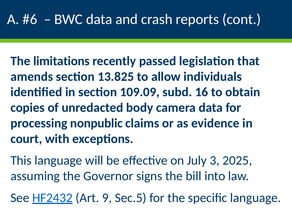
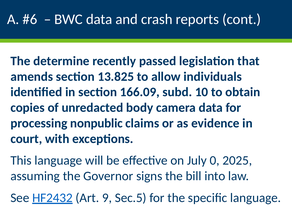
limitations: limitations -> determine
109.09: 109.09 -> 166.09
16: 16 -> 10
3: 3 -> 0
